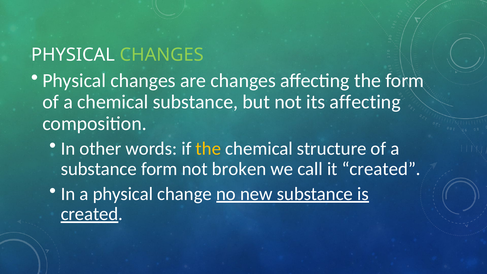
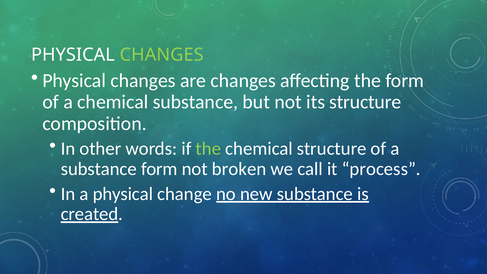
its affecting: affecting -> structure
the at (208, 149) colour: yellow -> light green
it created: created -> process
